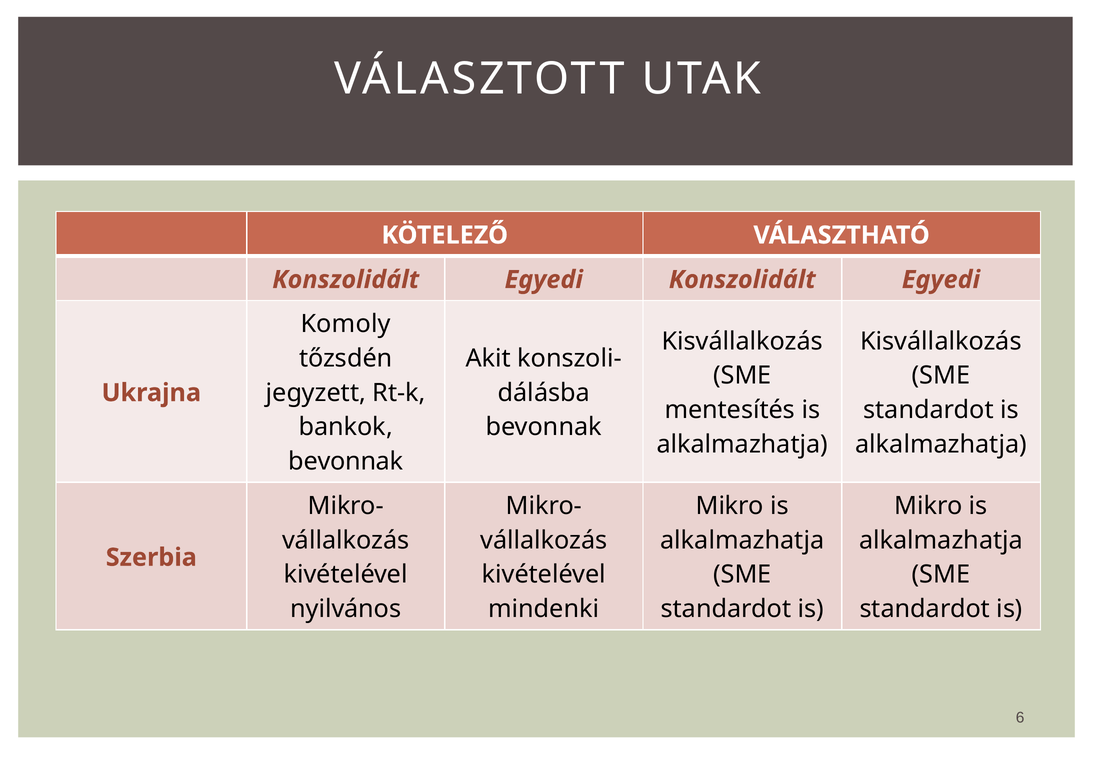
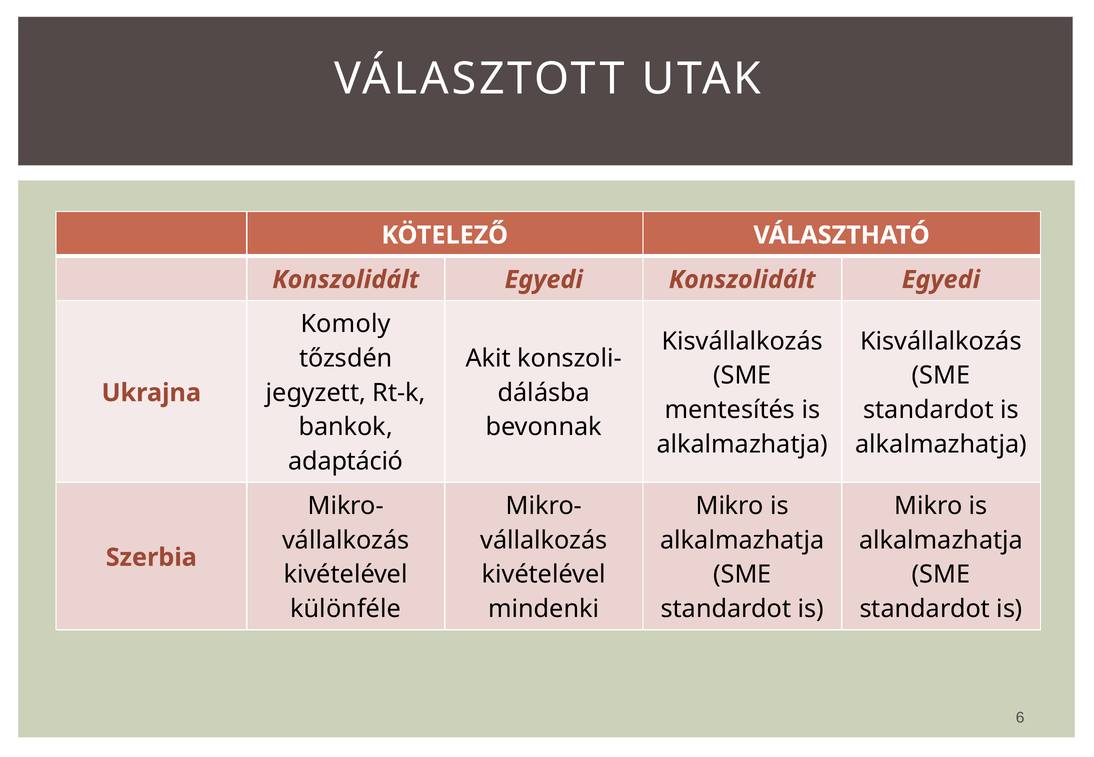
bevonnak at (346, 462): bevonnak -> adaptáció
nyilvános: nyilvános -> különféle
